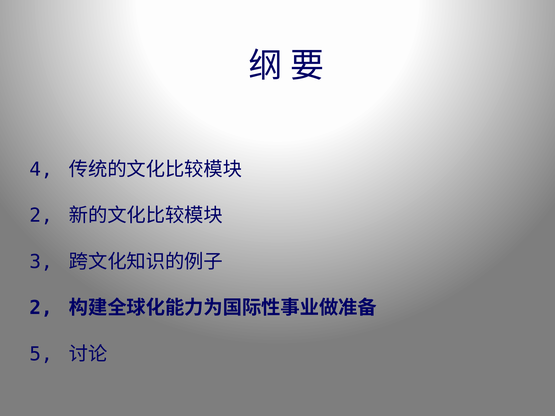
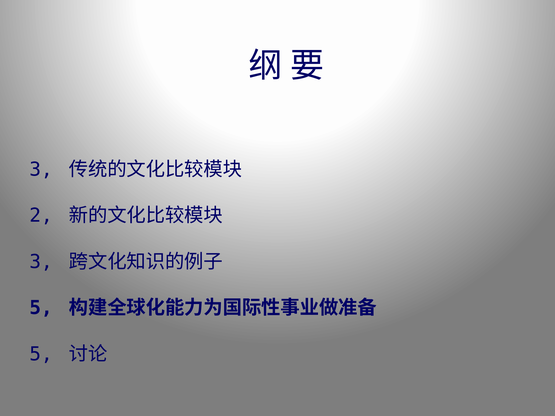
4 at (41, 169): 4 -> 3
2 at (41, 308): 2 -> 5
